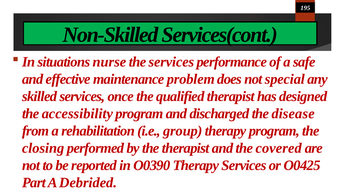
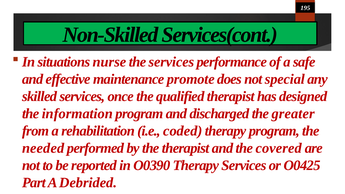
problem: problem -> promote
accessibility: accessibility -> information
disease: disease -> greater
group: group -> coded
closing: closing -> needed
